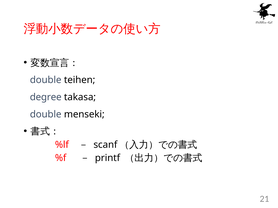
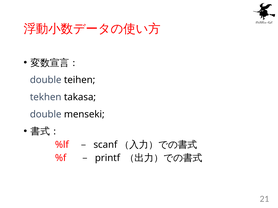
degree: degree -> tekhen
